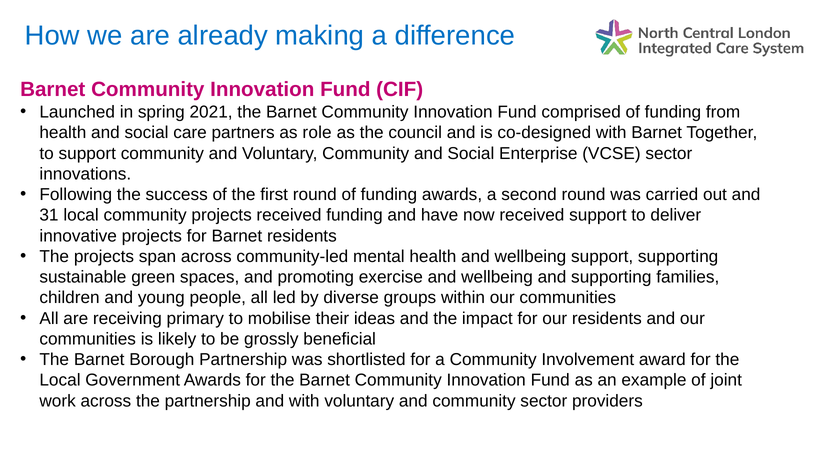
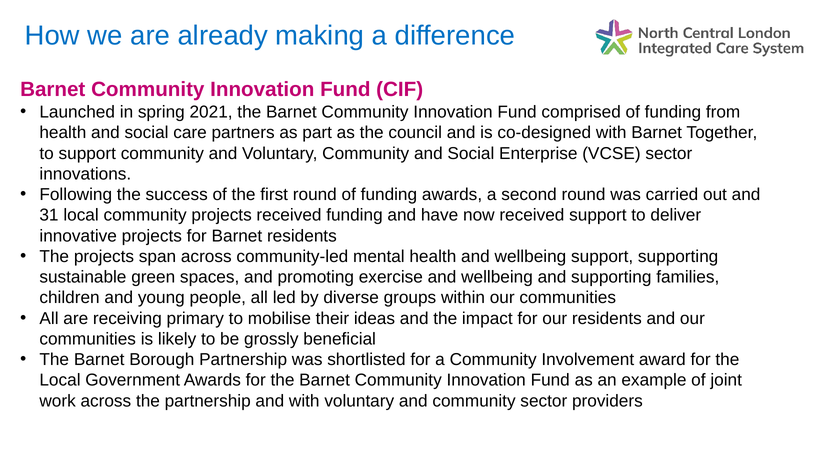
role: role -> part
